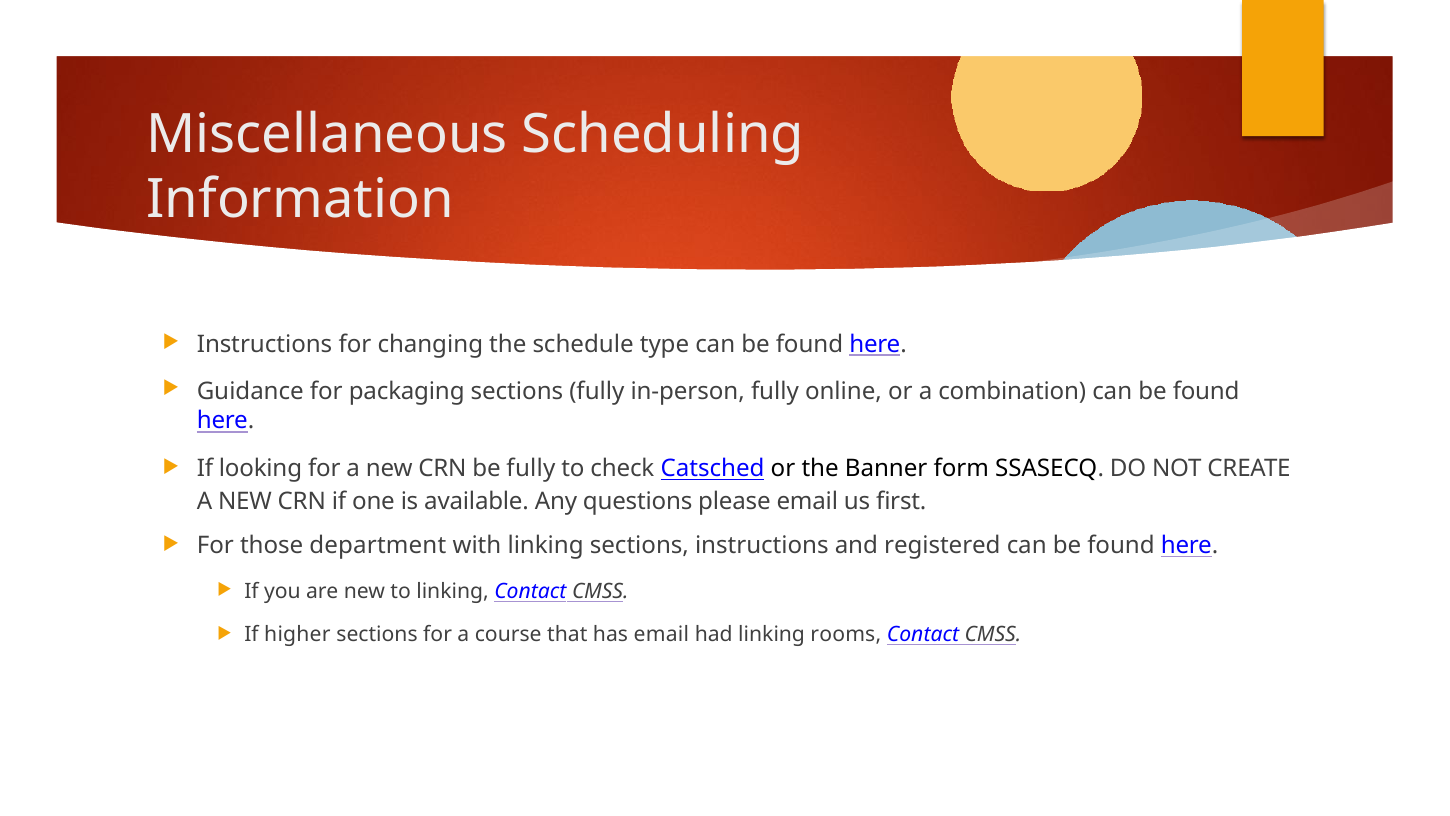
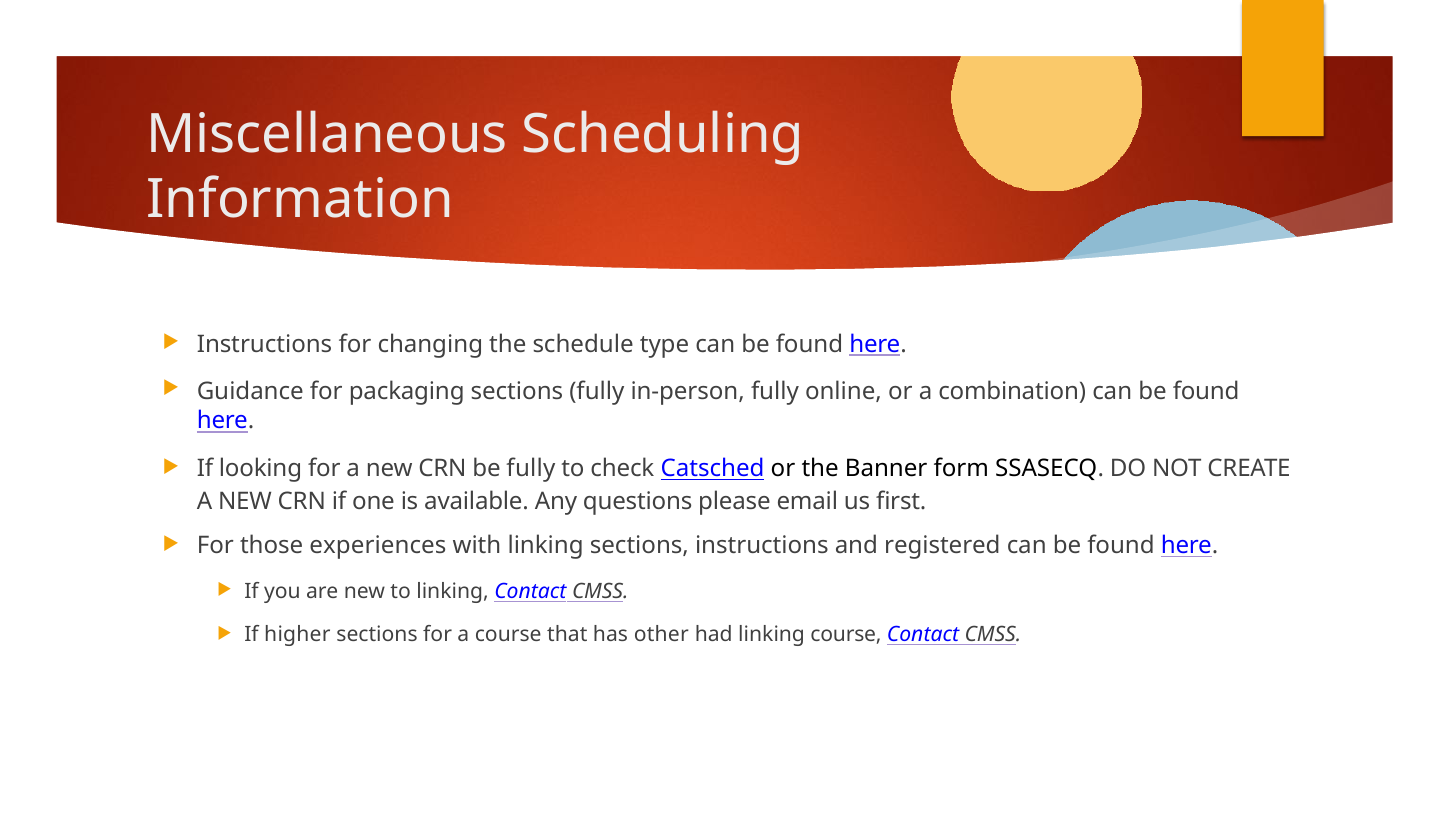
department: department -> experiences
has email: email -> other
linking rooms: rooms -> course
